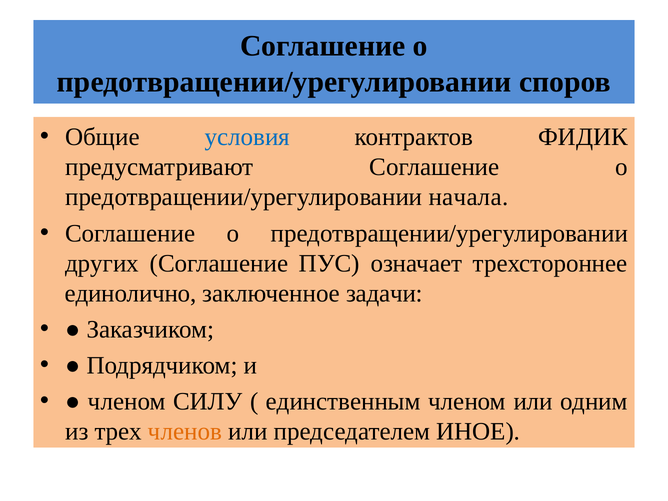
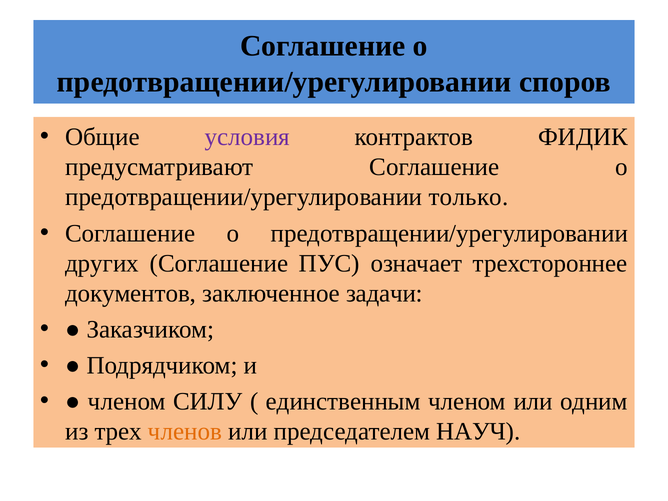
условия colour: blue -> purple
начала: начала -> только
единолично: единолично -> документов
ИНОЕ: ИНОЕ -> НАУЧ
